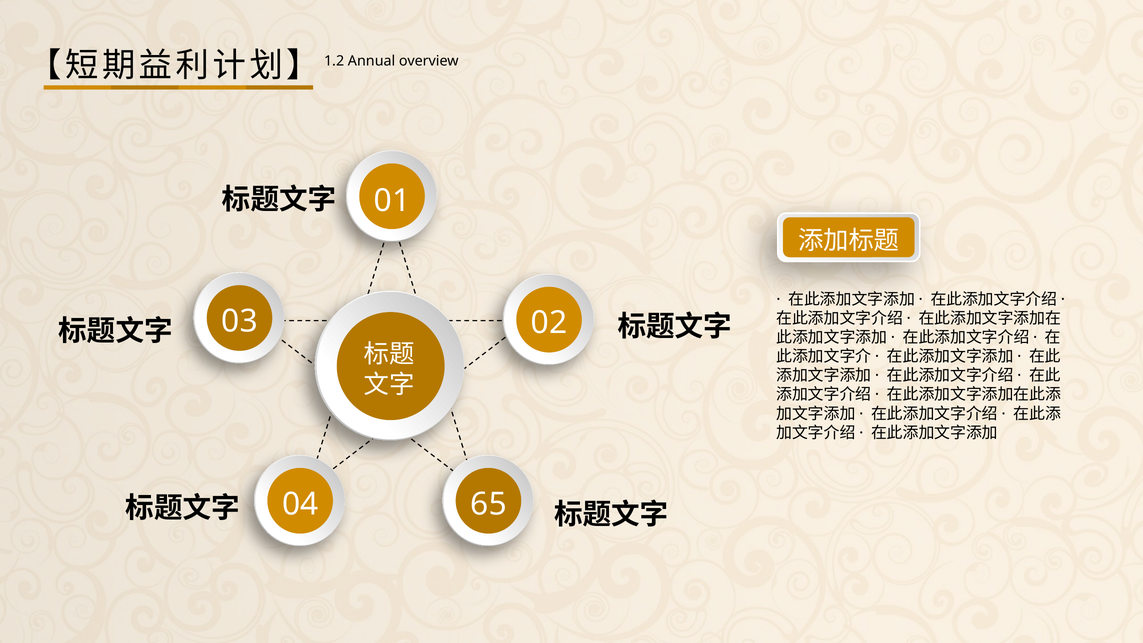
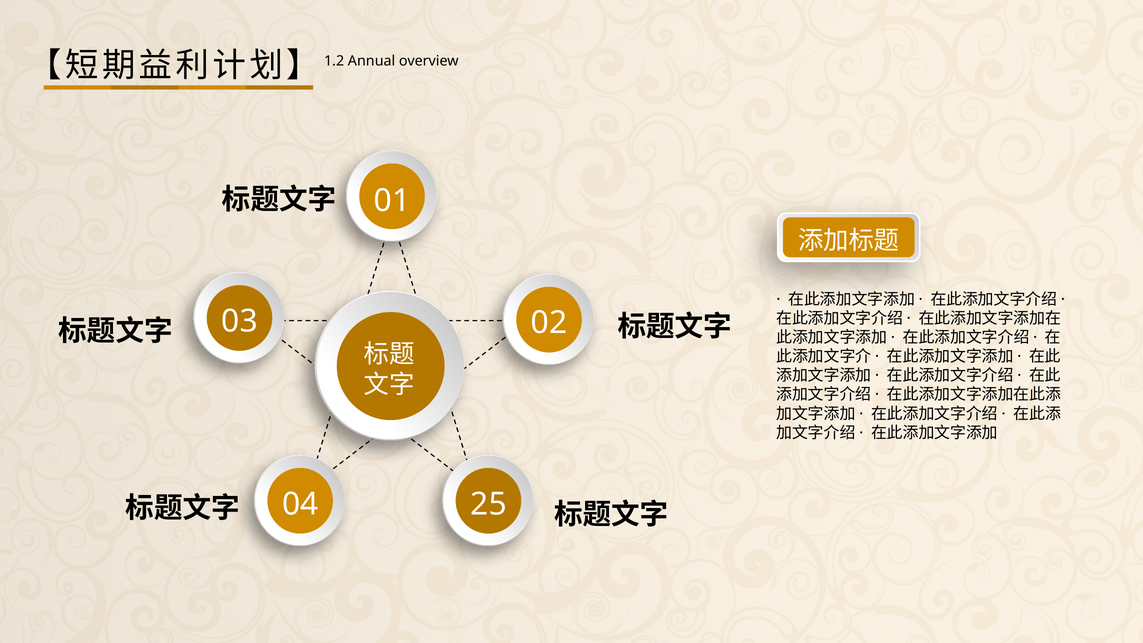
65: 65 -> 25
